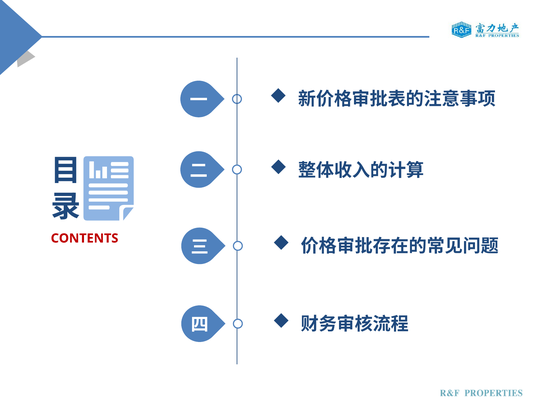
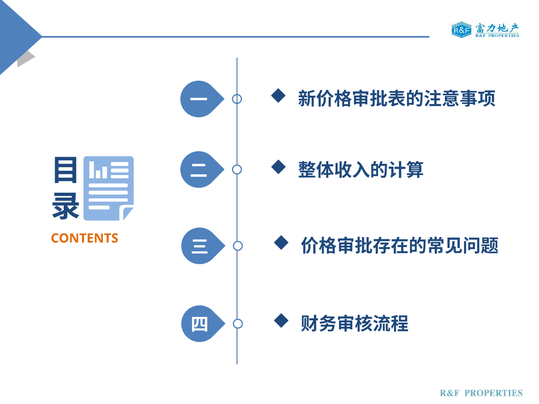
CONTENTS colour: red -> orange
